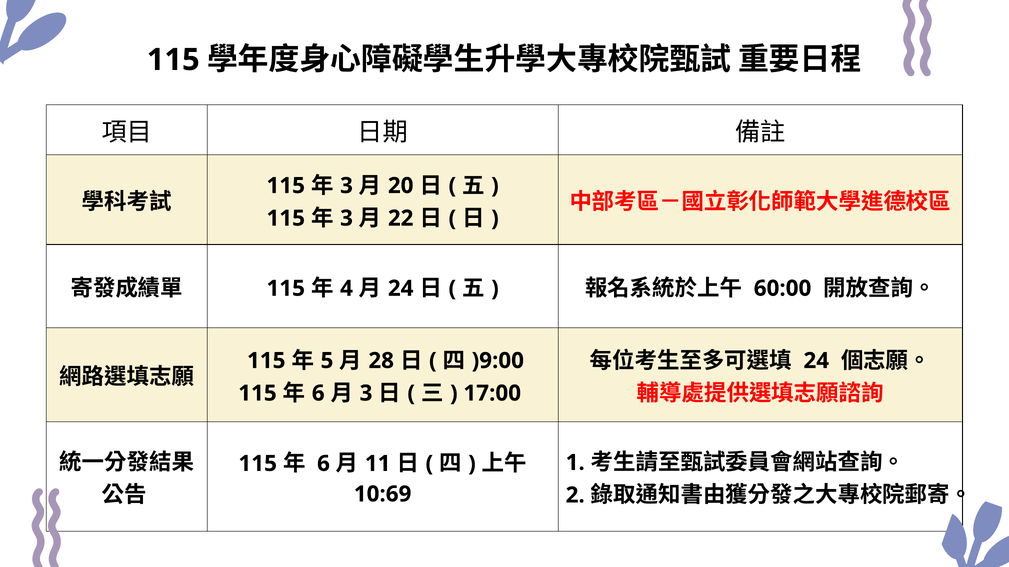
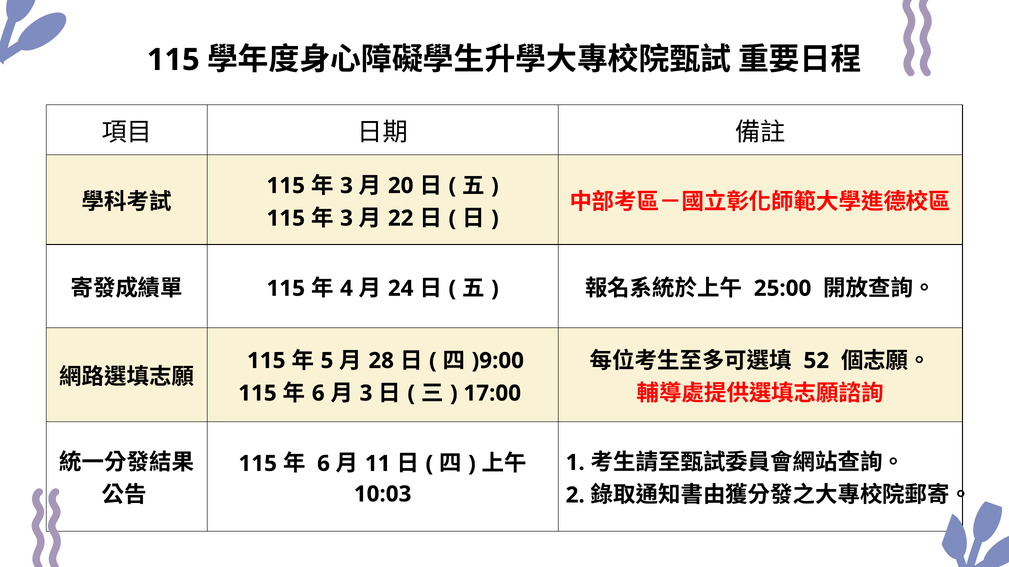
60:00: 60:00 -> 25:00
24 at (816, 361): 24 -> 52
10:69: 10:69 -> 10:03
